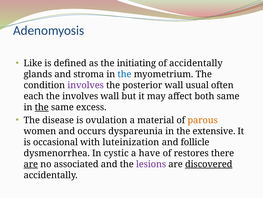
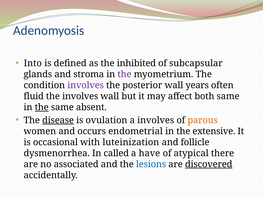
Like: Like -> Into
initiating: initiating -> inhibited
of accidentally: accidentally -> subcapsular
the at (124, 74) colour: blue -> purple
usual: usual -> years
each: each -> fluid
excess: excess -> absent
disease underline: none -> present
a material: material -> involves
dyspareunia: dyspareunia -> endometrial
cystic: cystic -> called
restores: restores -> atypical
are at (31, 164) underline: present -> none
lesions colour: purple -> blue
